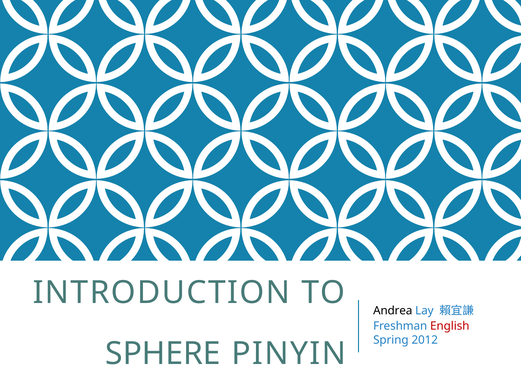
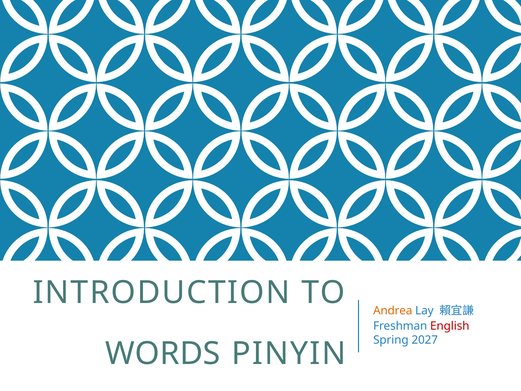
Andrea colour: black -> orange
2012: 2012 -> 2027
SPHERE: SPHERE -> WORDS
